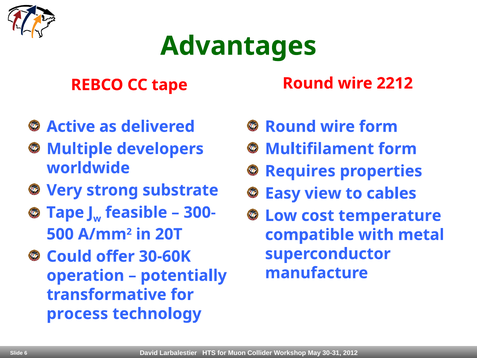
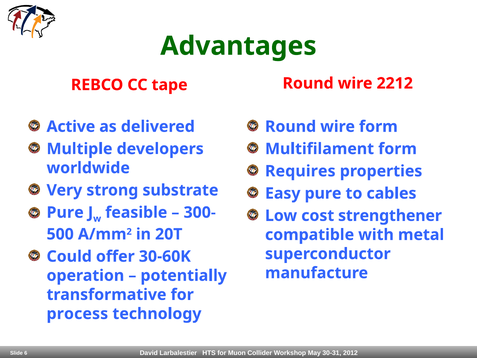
Easy view: view -> pure
Tape at (65, 212): Tape -> Pure
temperature: temperature -> strengthener
